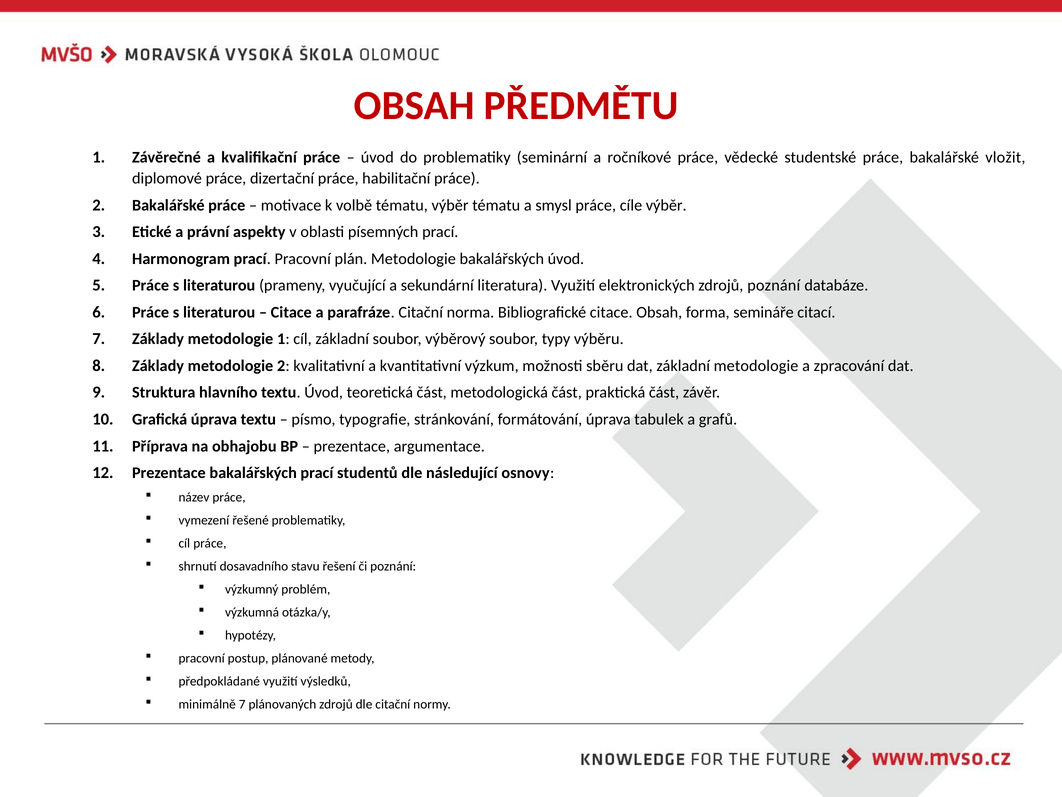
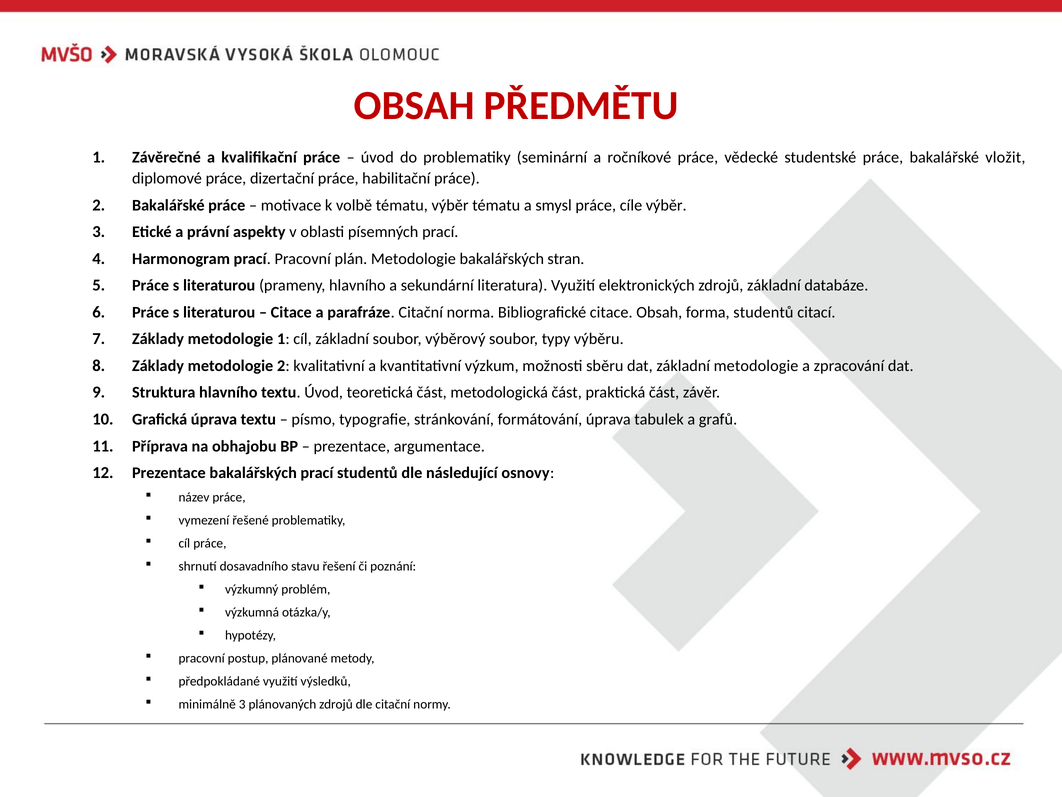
bakalářských úvod: úvod -> stran
prameny vyučující: vyučující -> hlavního
zdrojů poznání: poznání -> základní
forma semináře: semináře -> studentů
minimálně 7: 7 -> 3
